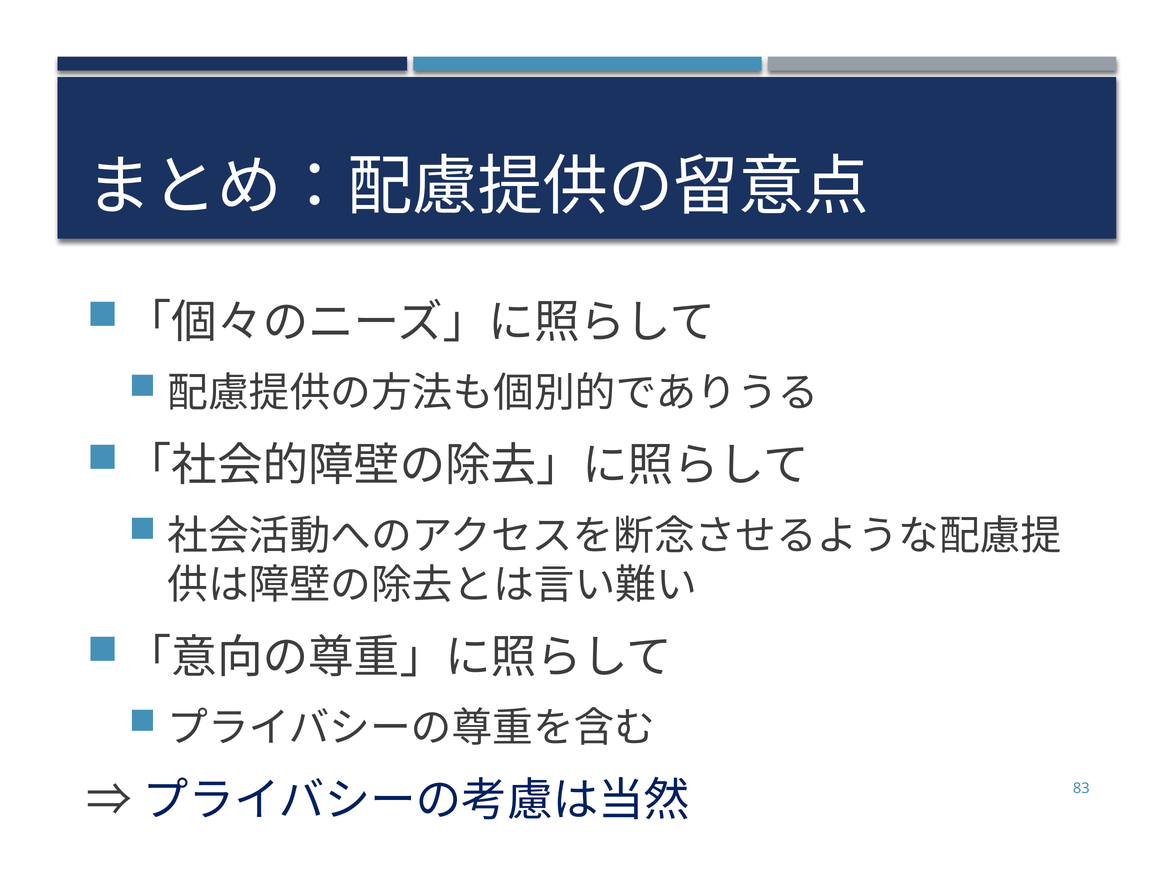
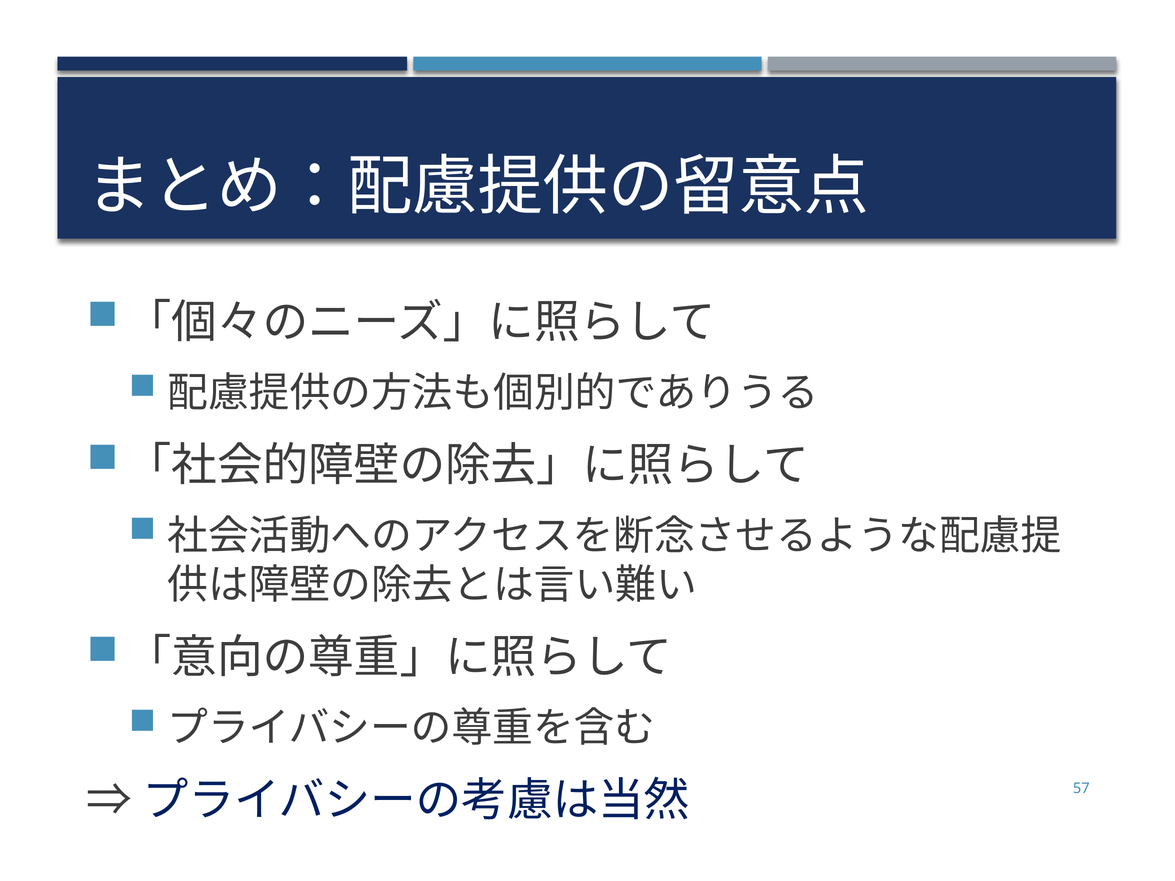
83: 83 -> 57
